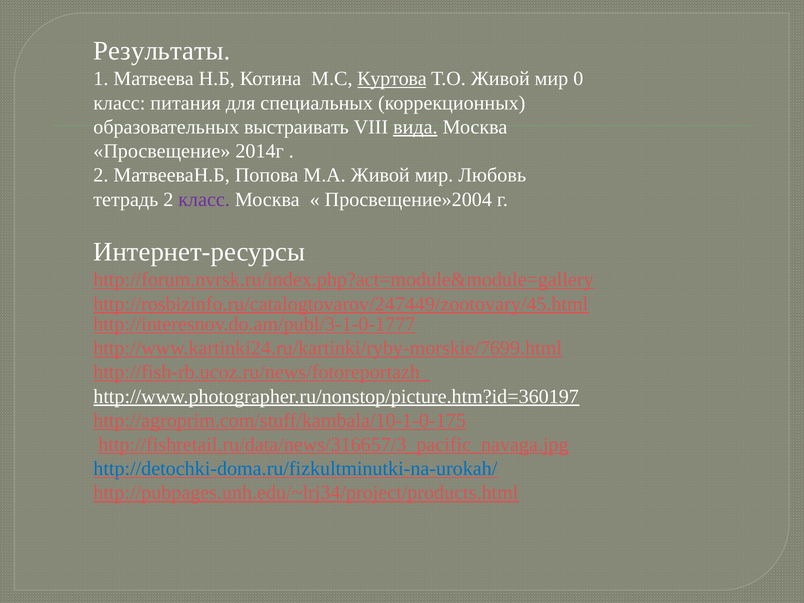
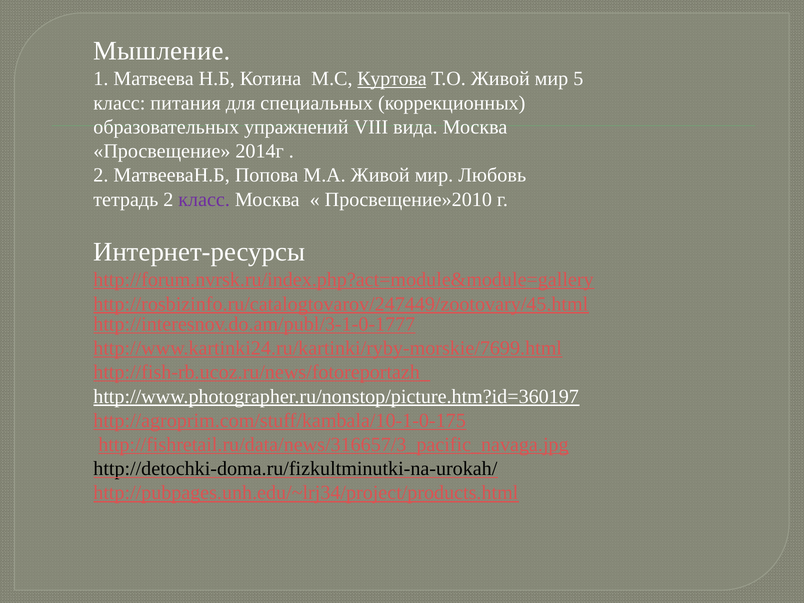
Результаты: Результаты -> Мышление
0: 0 -> 5
выстраивать: выстраивать -> упражнений
вида underline: present -> none
Просвещение»2004: Просвещение»2004 -> Просвещение»2010
http://detochki-doma.ru/fizkultminutki-na-urokah/ colour: blue -> black
